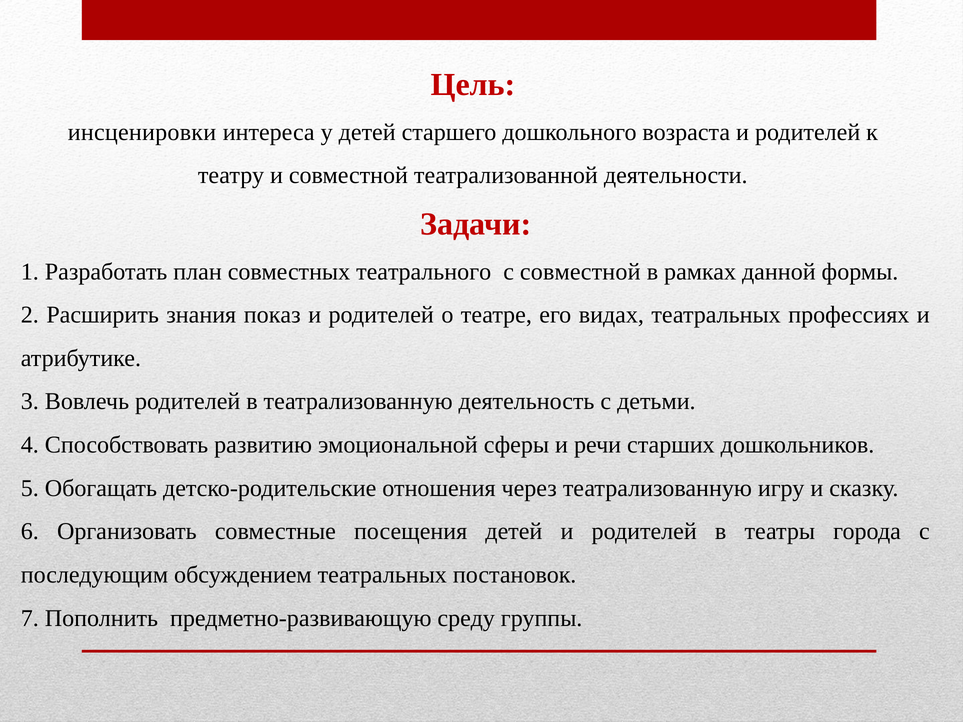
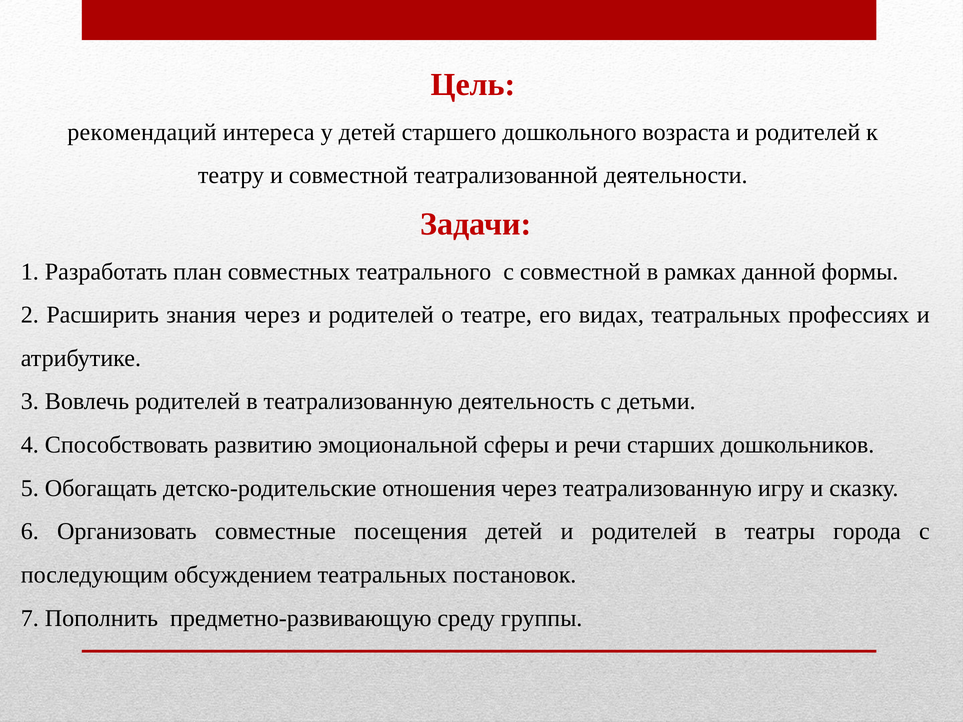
инсценировки: инсценировки -> рекомендаций
знания показ: показ -> через
